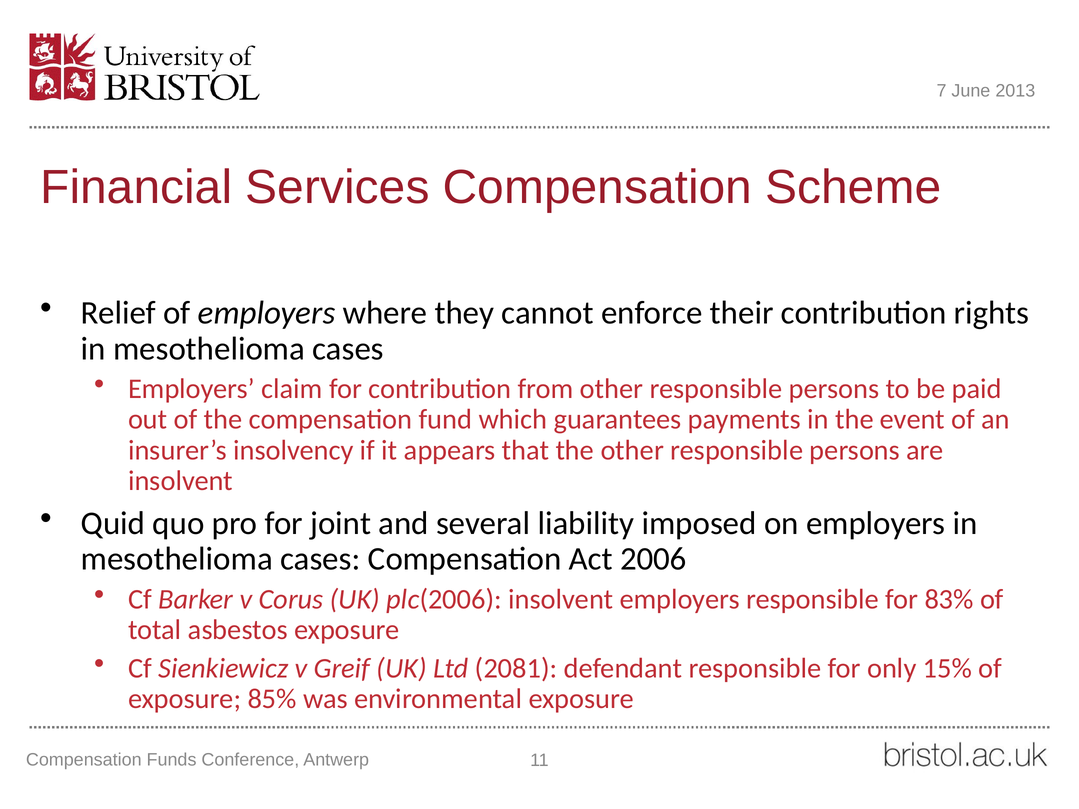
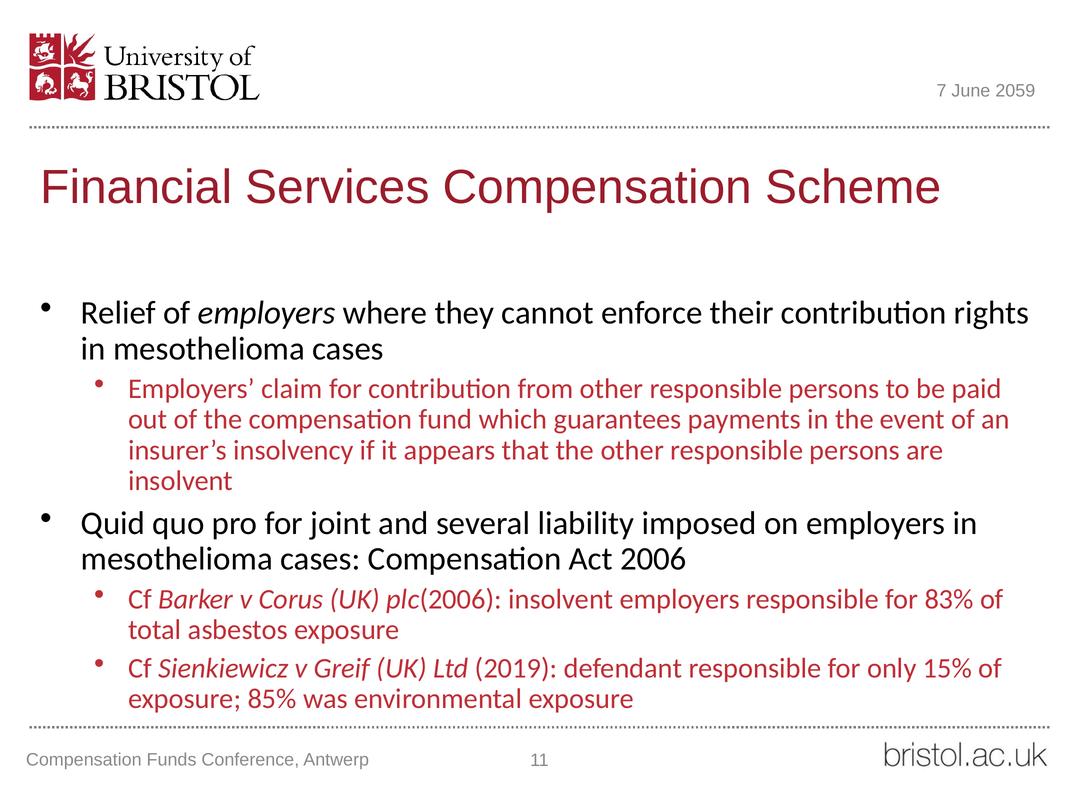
2013: 2013 -> 2059
2081: 2081 -> 2019
